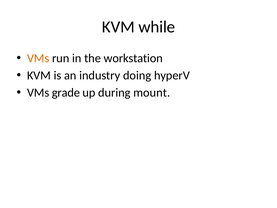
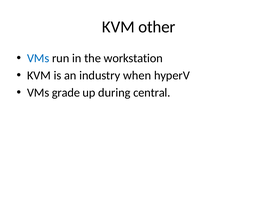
while: while -> other
VMs at (38, 58) colour: orange -> blue
doing: doing -> when
mount: mount -> central
